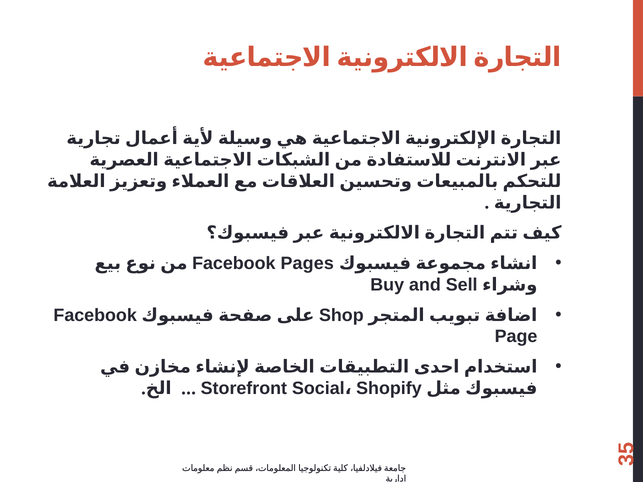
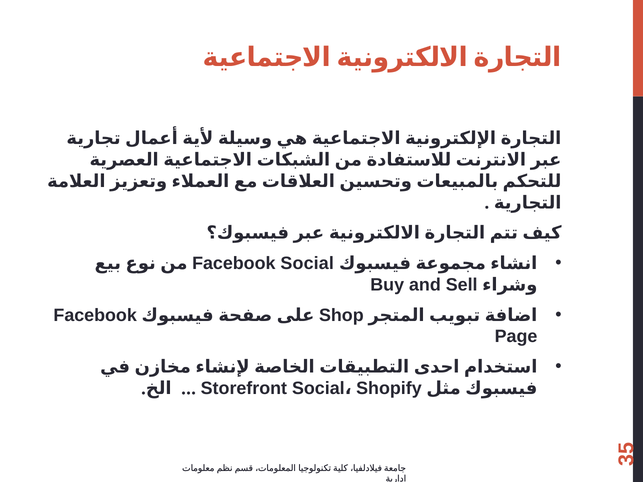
Facebook Pages: Pages -> Social
